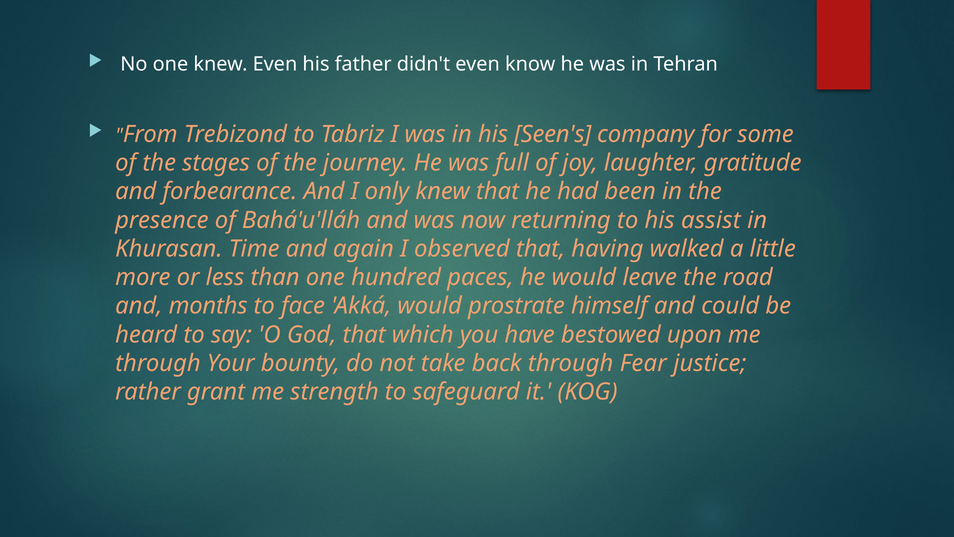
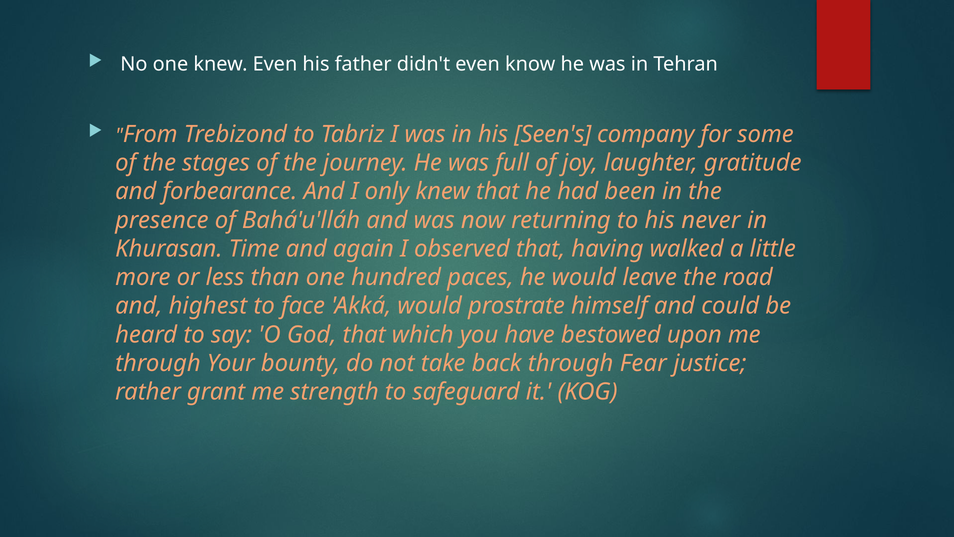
assist: assist -> never
months: months -> highest
